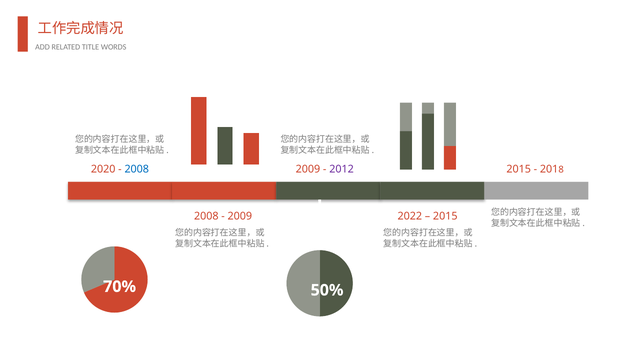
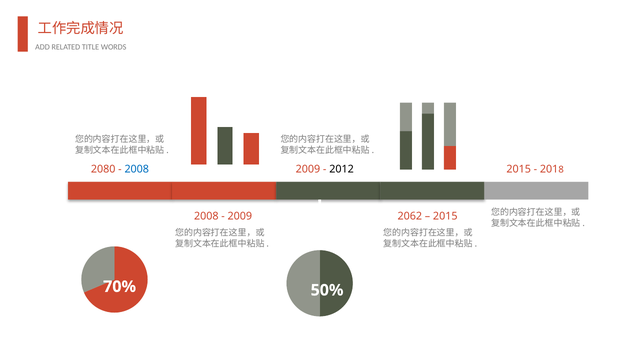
2020: 2020 -> 2080
2012 colour: purple -> black
2022: 2022 -> 2062
